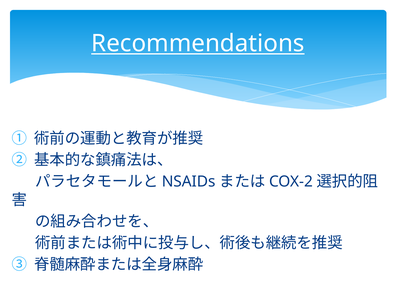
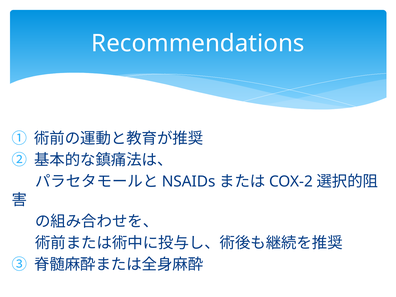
Recommendations underline: present -> none
